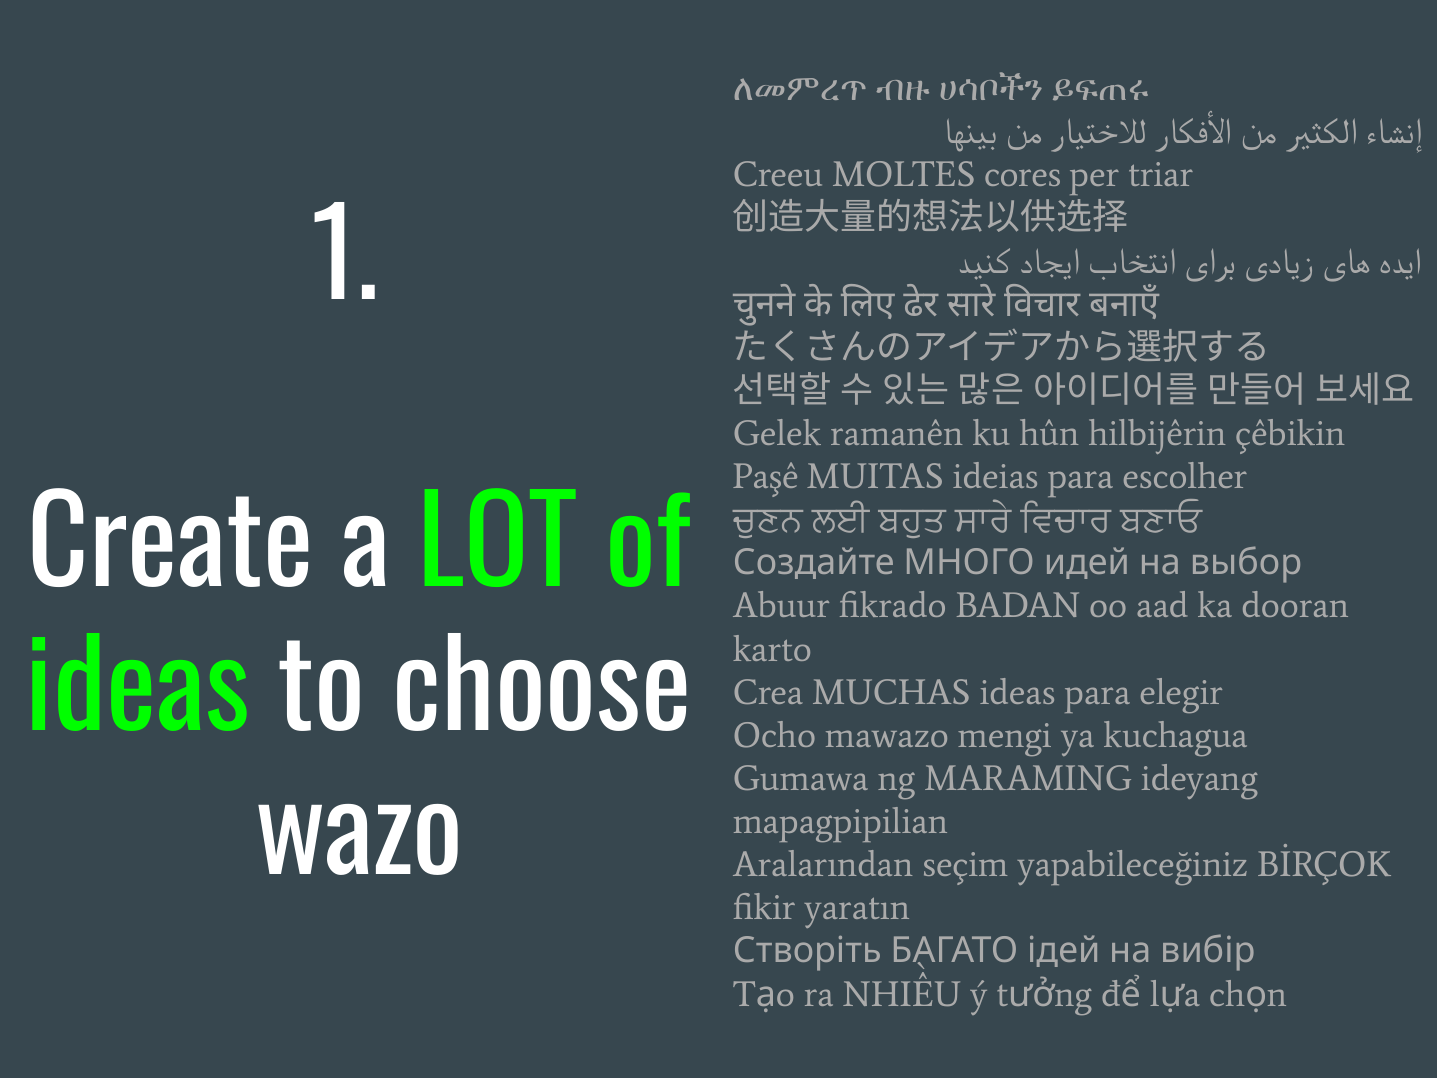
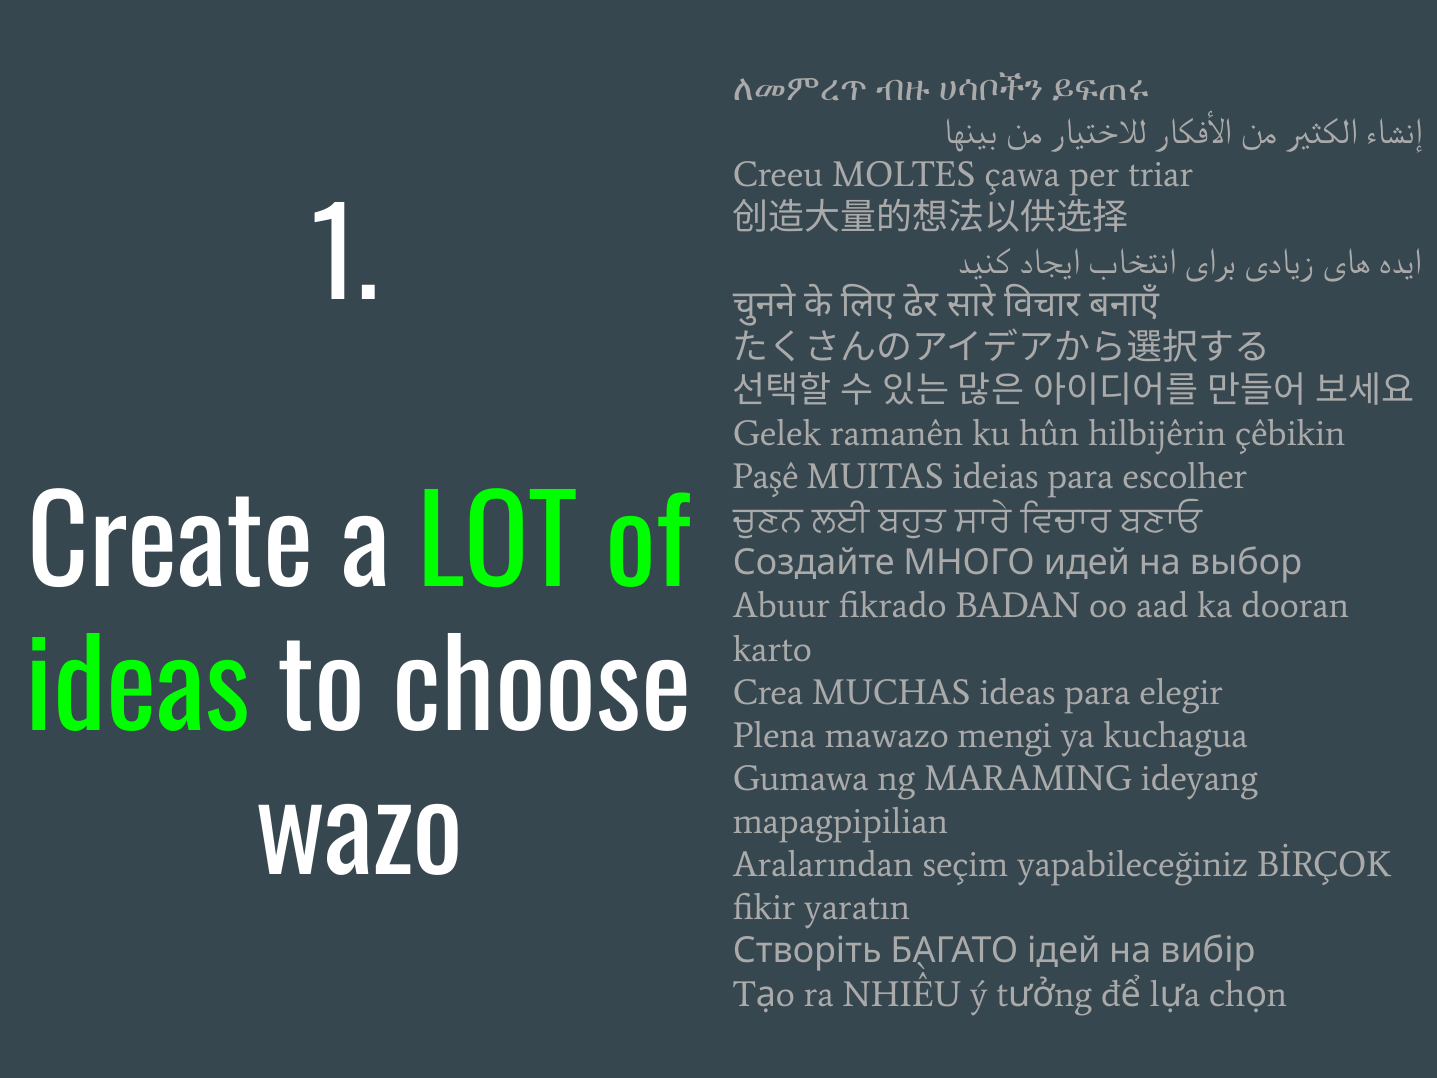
cores: cores -> çawa
Ocho: Ocho -> Plena
